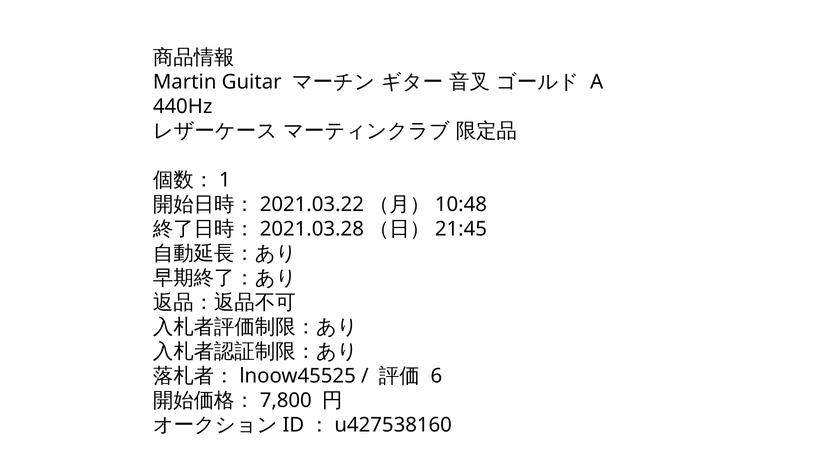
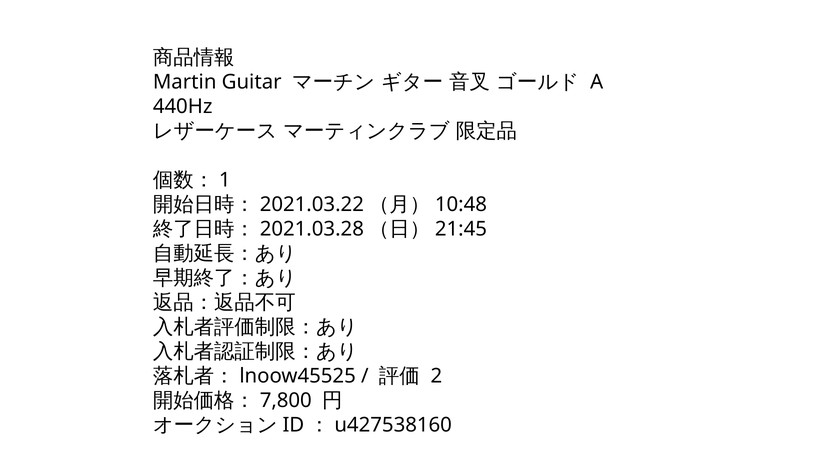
6: 6 -> 2
